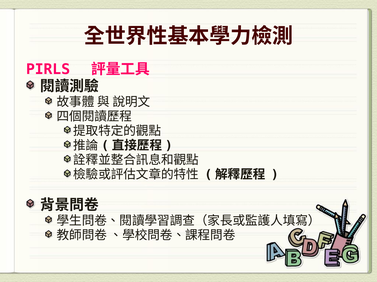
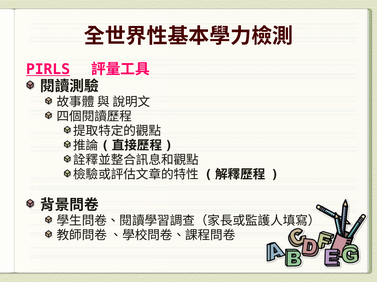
PIRLS underline: none -> present
